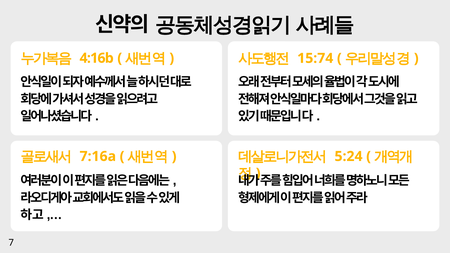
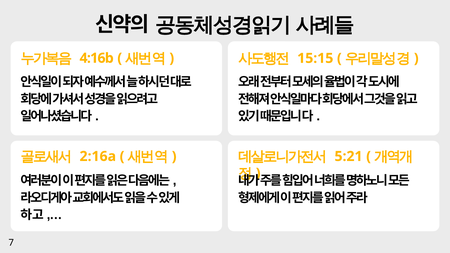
15:74: 15:74 -> 15:15
7:16a: 7:16a -> 2:16a
5:24: 5:24 -> 5:21
